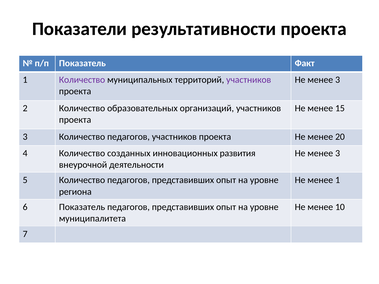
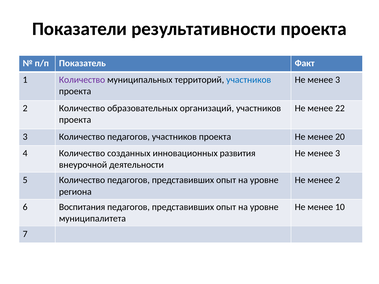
участников at (249, 80) colour: purple -> blue
15: 15 -> 22
менее 1: 1 -> 2
6 Показатель: Показатель -> Воспитания
